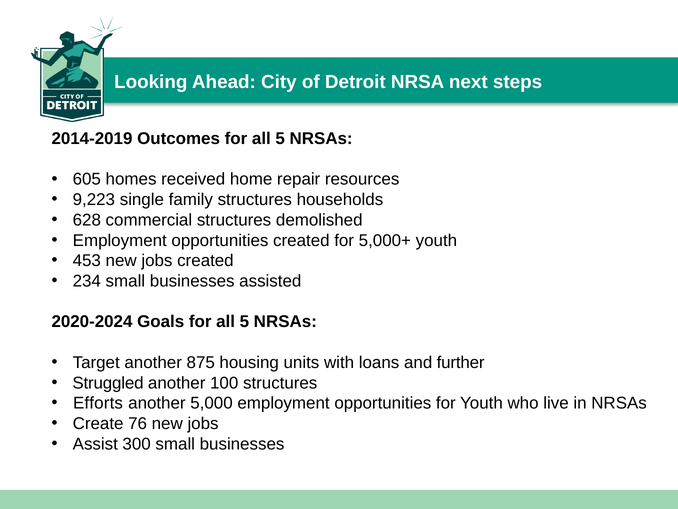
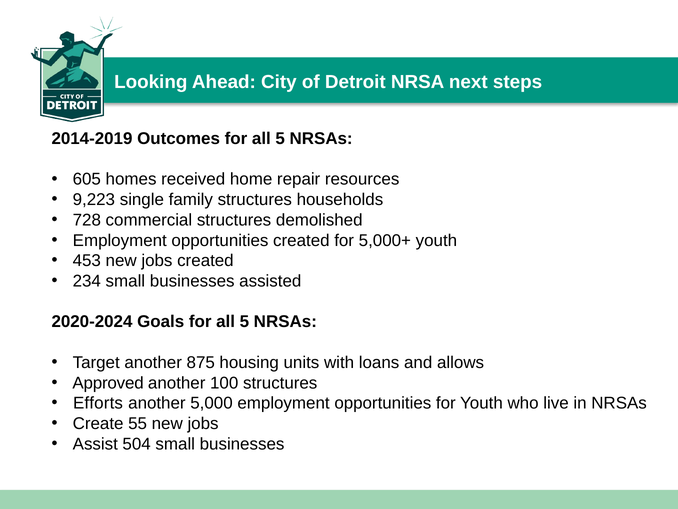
628: 628 -> 728
further: further -> allows
Struggled: Struggled -> Approved
76: 76 -> 55
300: 300 -> 504
